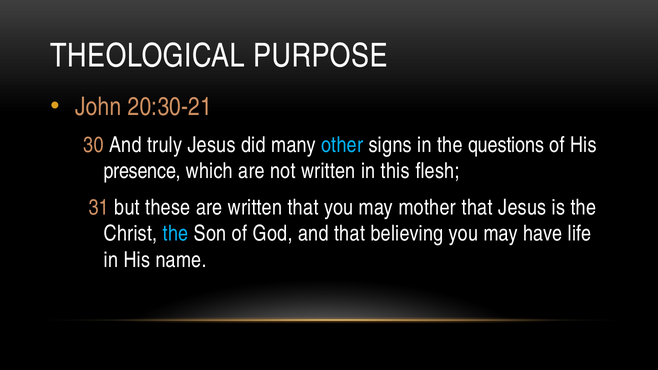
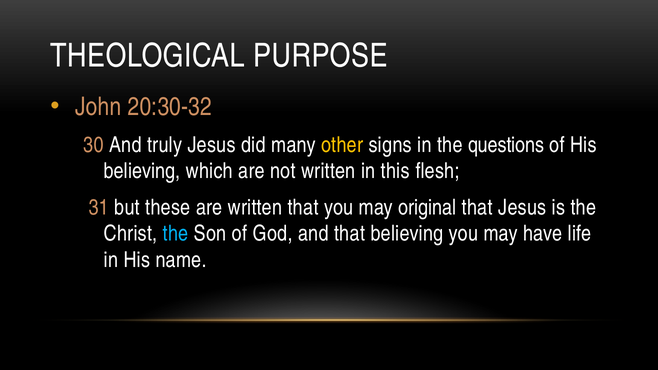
20:30-21: 20:30-21 -> 20:30-32
other colour: light blue -> yellow
presence at (142, 171): presence -> believing
mother: mother -> original
